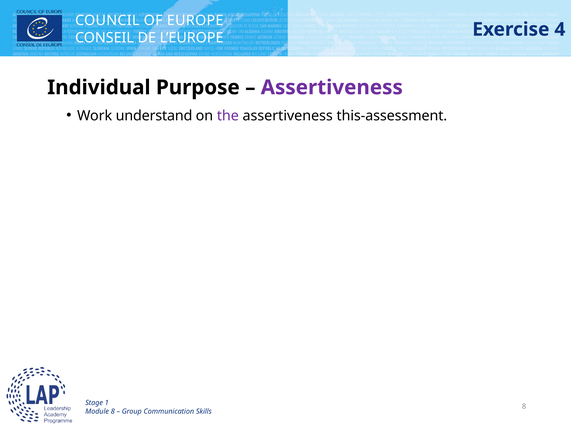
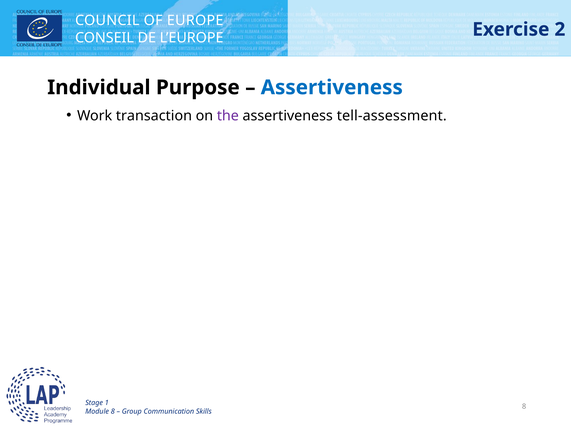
4: 4 -> 2
Assertiveness at (332, 88) colour: purple -> blue
understand: understand -> transaction
this-assessment: this-assessment -> tell-assessment
